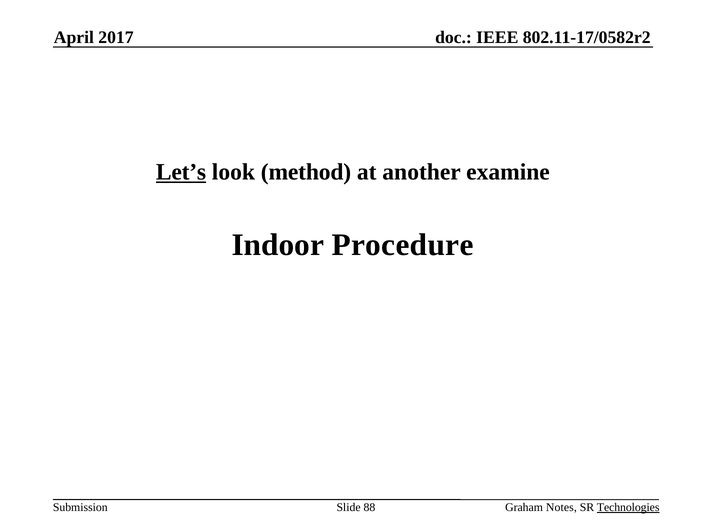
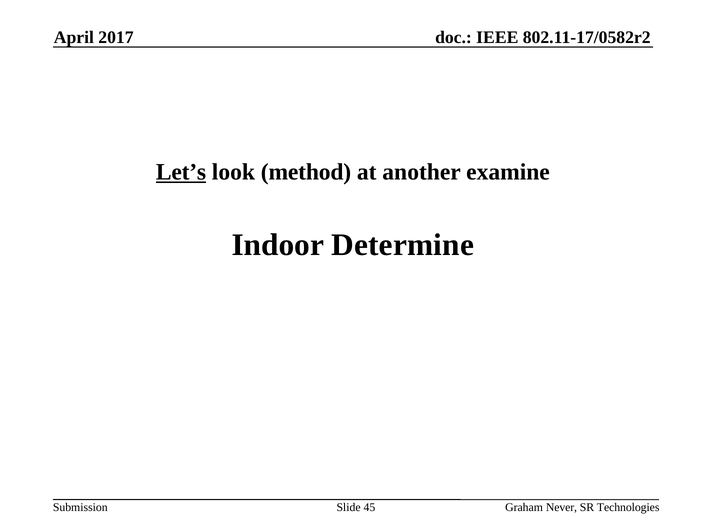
Procedure: Procedure -> Determine
88: 88 -> 45
Notes: Notes -> Never
Technologies underline: present -> none
